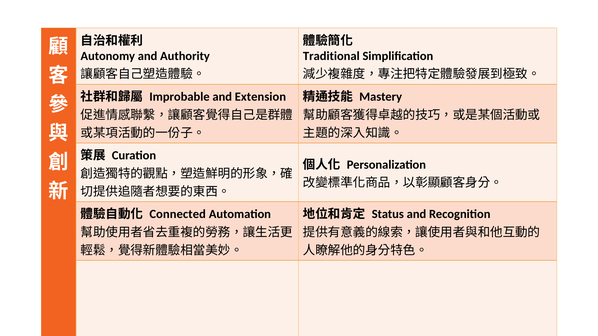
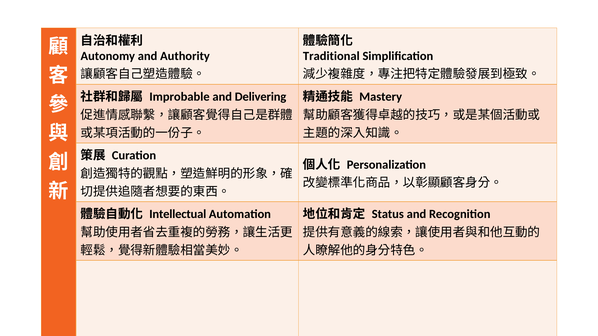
Extension: Extension -> Delivering
Connected: Connected -> Intellectual
